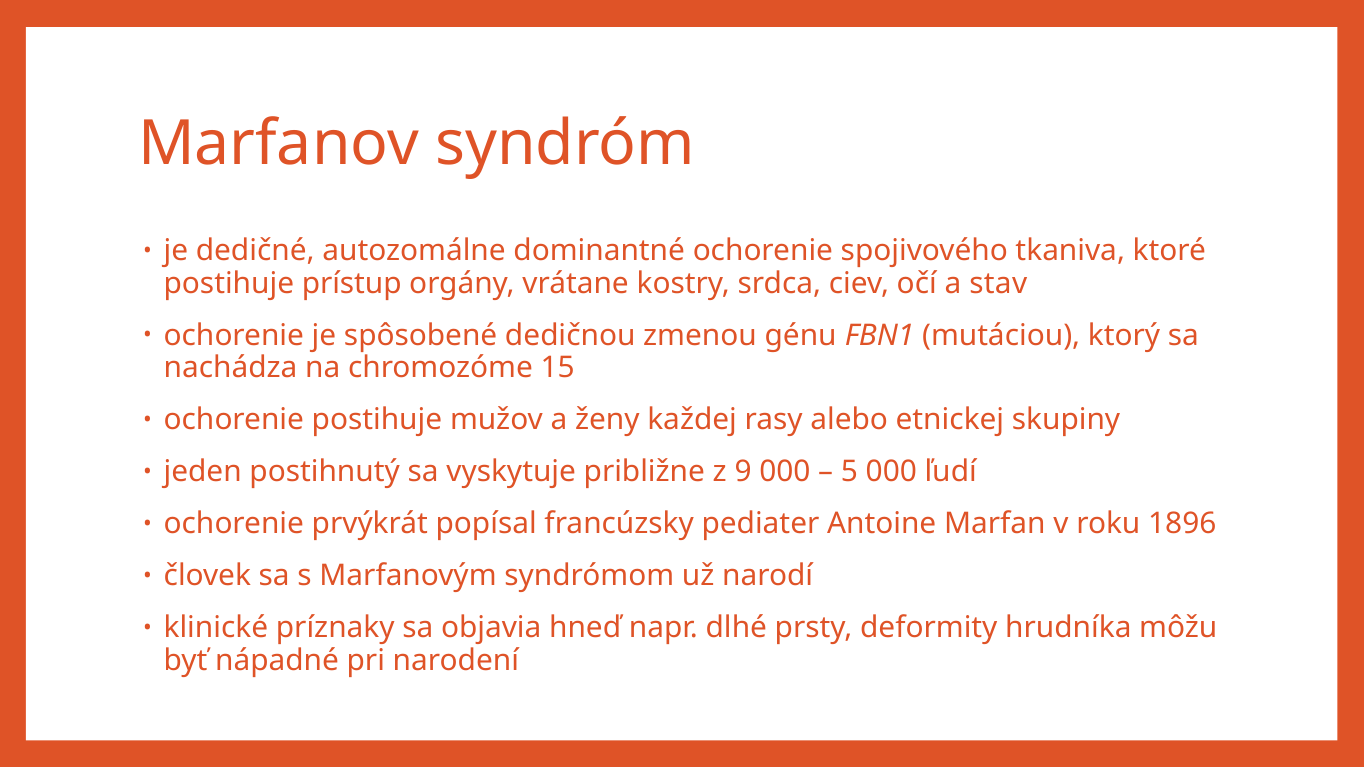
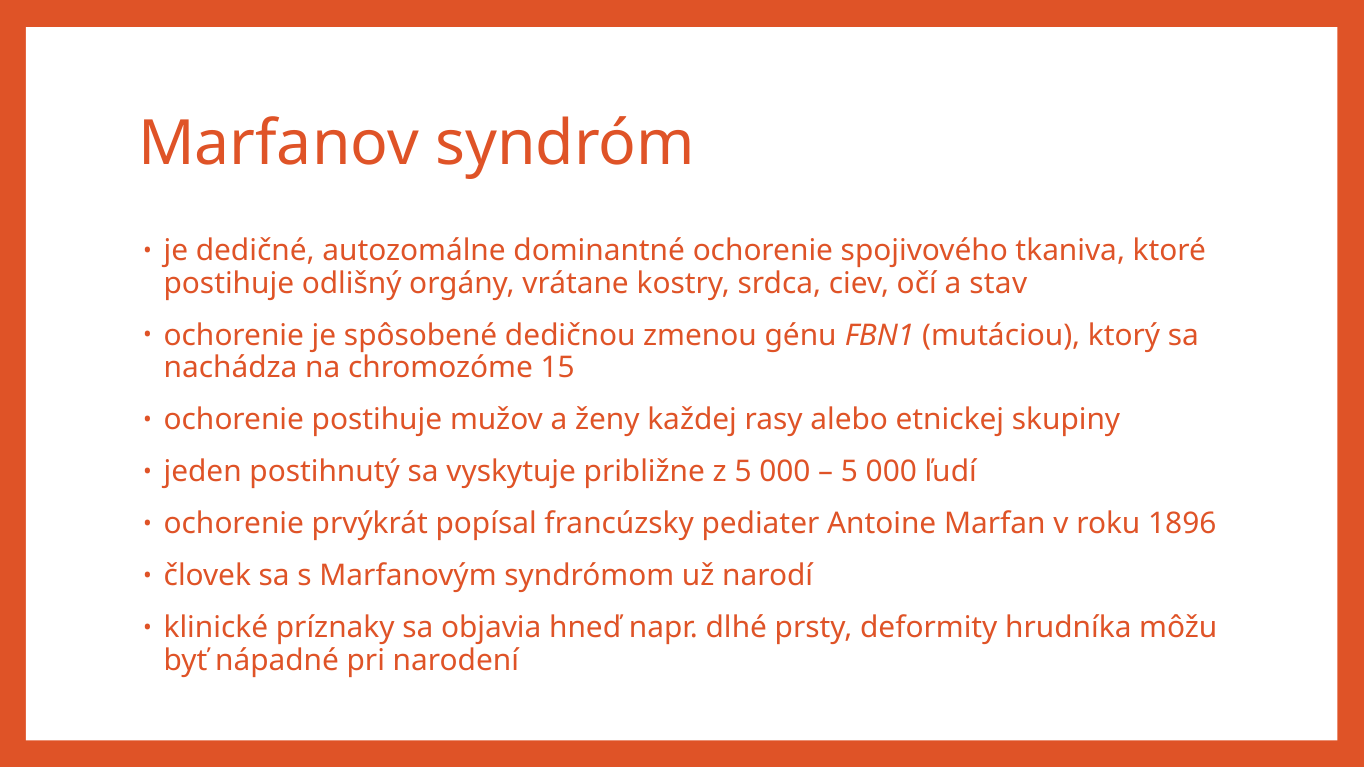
prístup: prístup -> odlišný
z 9: 9 -> 5
